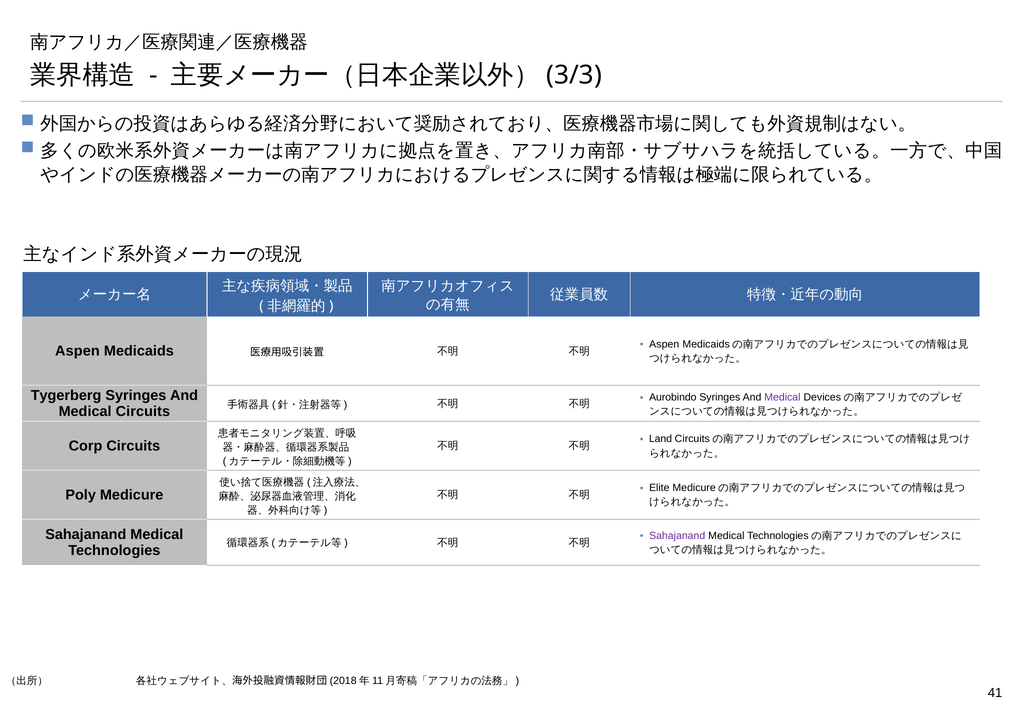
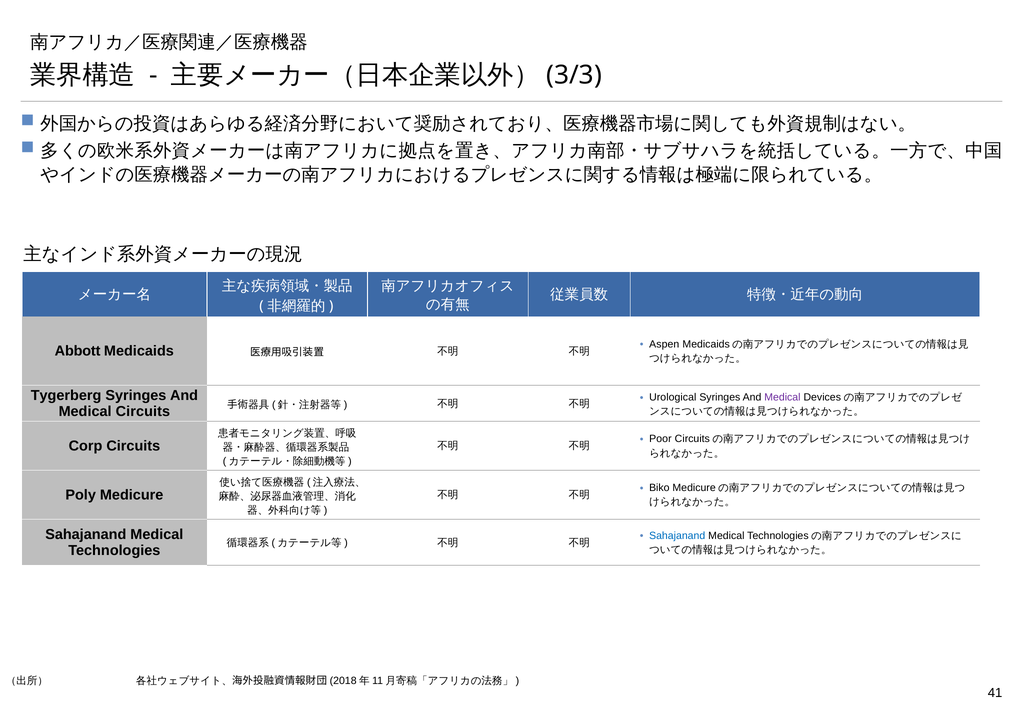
Aspen at (77, 351): Aspen -> Abbott
Aurobindo: Aurobindo -> Urological
Land: Land -> Poor
Elite: Elite -> Biko
Sahajanand at (677, 536) colour: purple -> blue
